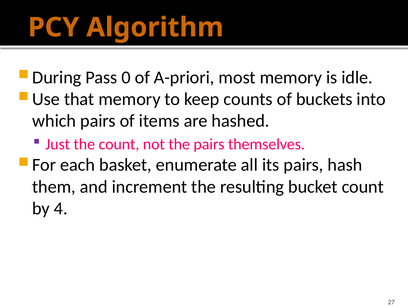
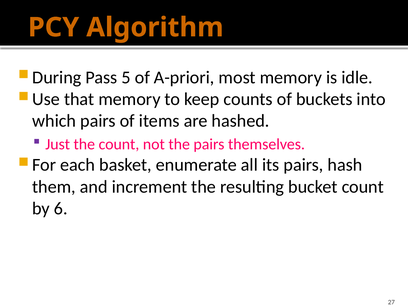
0: 0 -> 5
4: 4 -> 6
